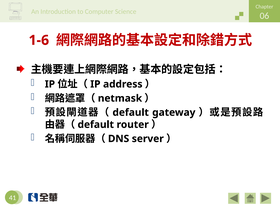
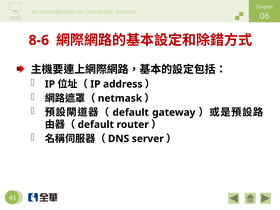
1-6: 1-6 -> 8-6
